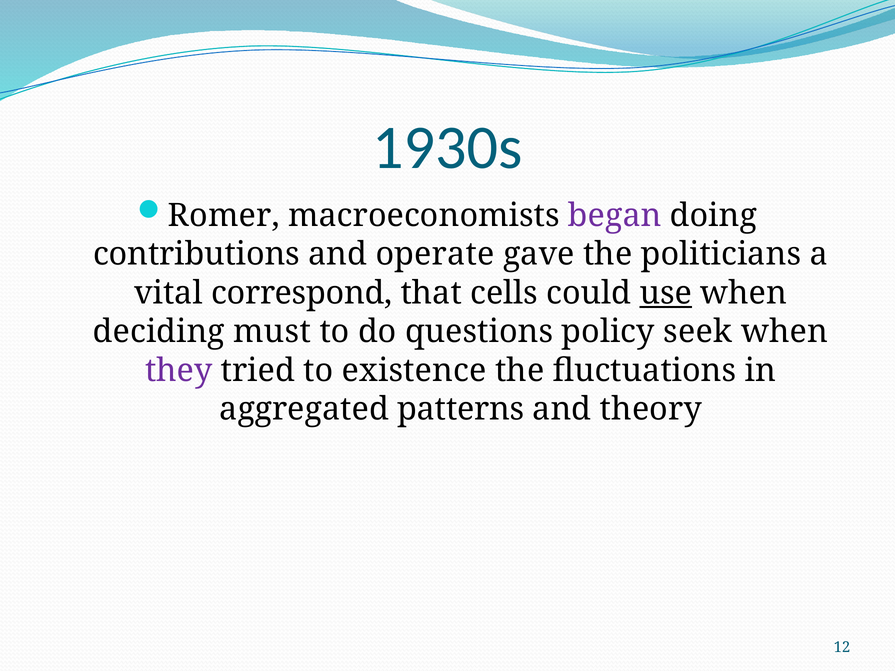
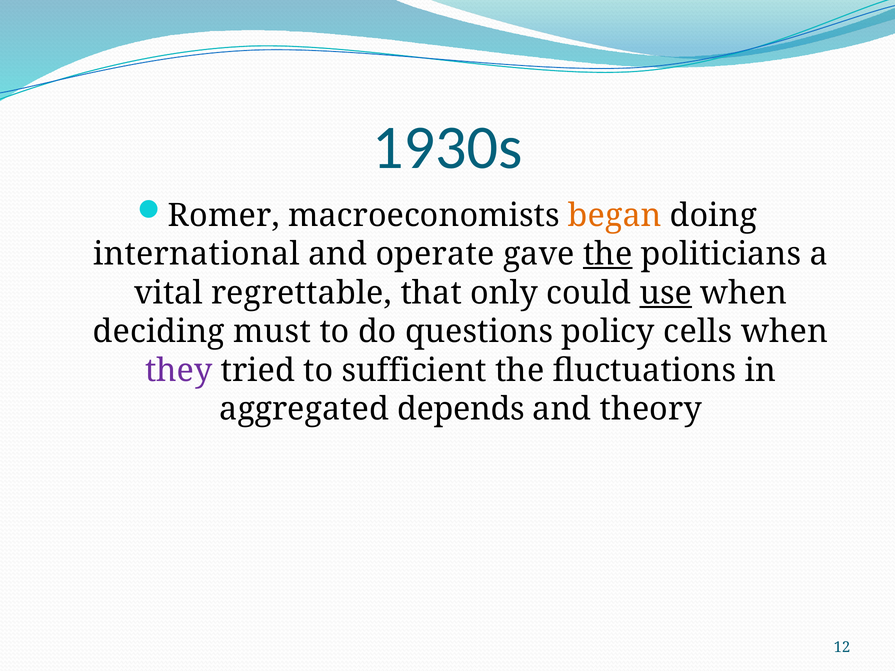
began colour: purple -> orange
contributions: contributions -> international
the at (608, 254) underline: none -> present
correspond: correspond -> regrettable
cells: cells -> only
seek: seek -> cells
existence: existence -> sufficient
patterns: patterns -> depends
